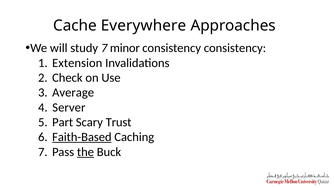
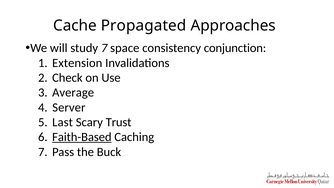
Everywhere: Everywhere -> Propagated
minor: minor -> space
consistency consistency: consistency -> conjunction
Part: Part -> Last
the underline: present -> none
